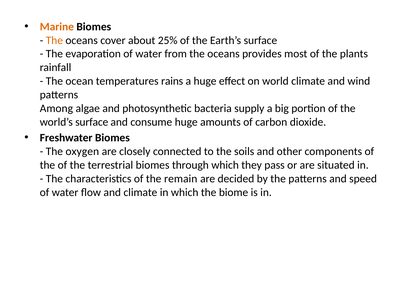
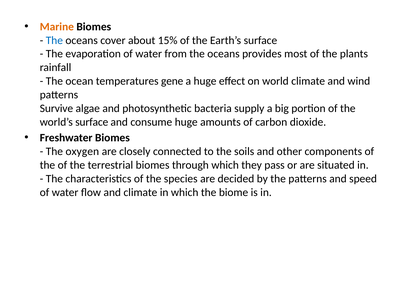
The at (54, 40) colour: orange -> blue
25%: 25% -> 15%
rains: rains -> gene
Among: Among -> Survive
remain: remain -> species
